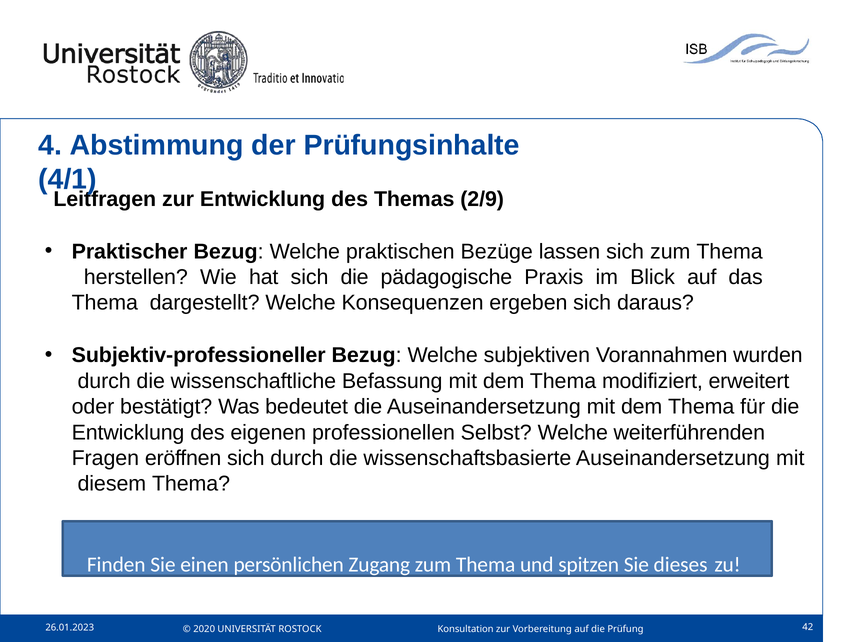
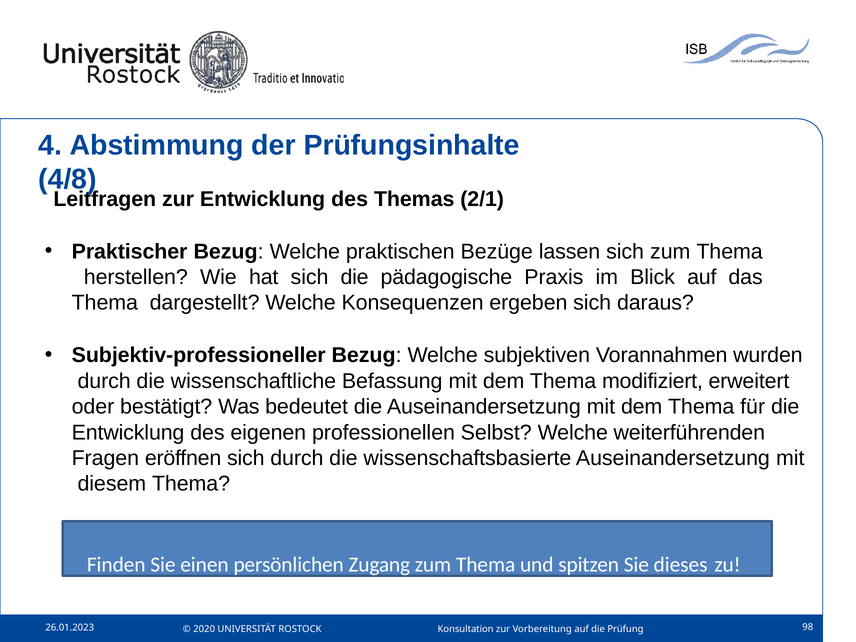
4/1: 4/1 -> 4/8
2/9: 2/9 -> 2/1
42: 42 -> 98
